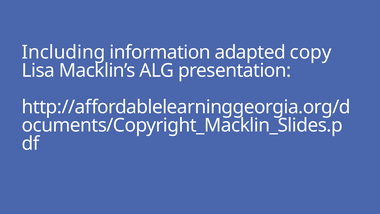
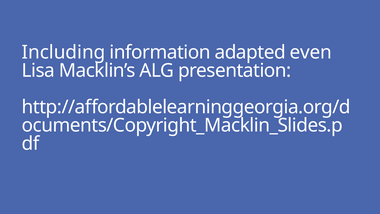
copy: copy -> even
